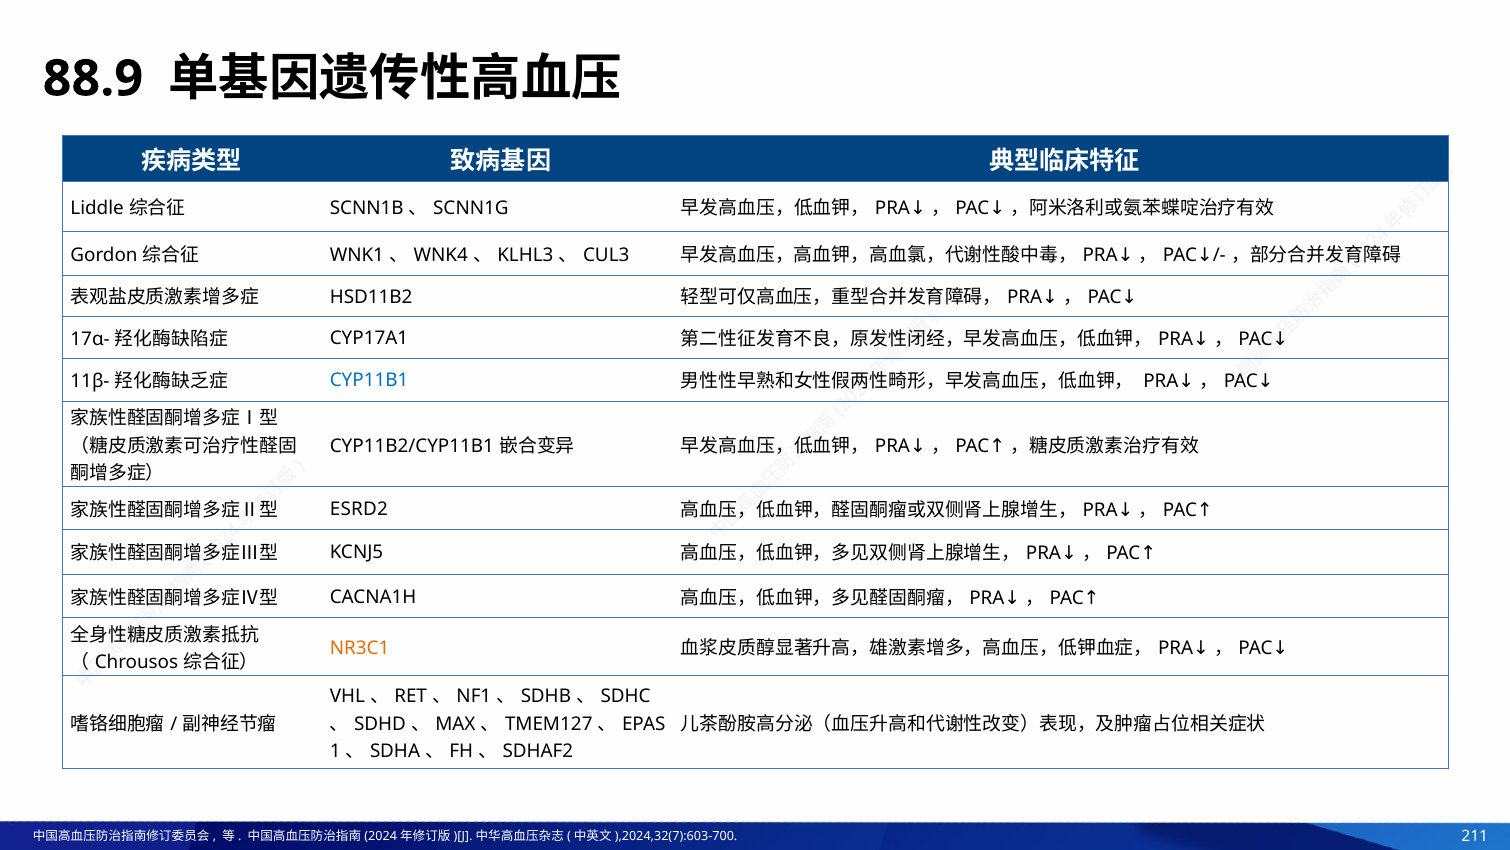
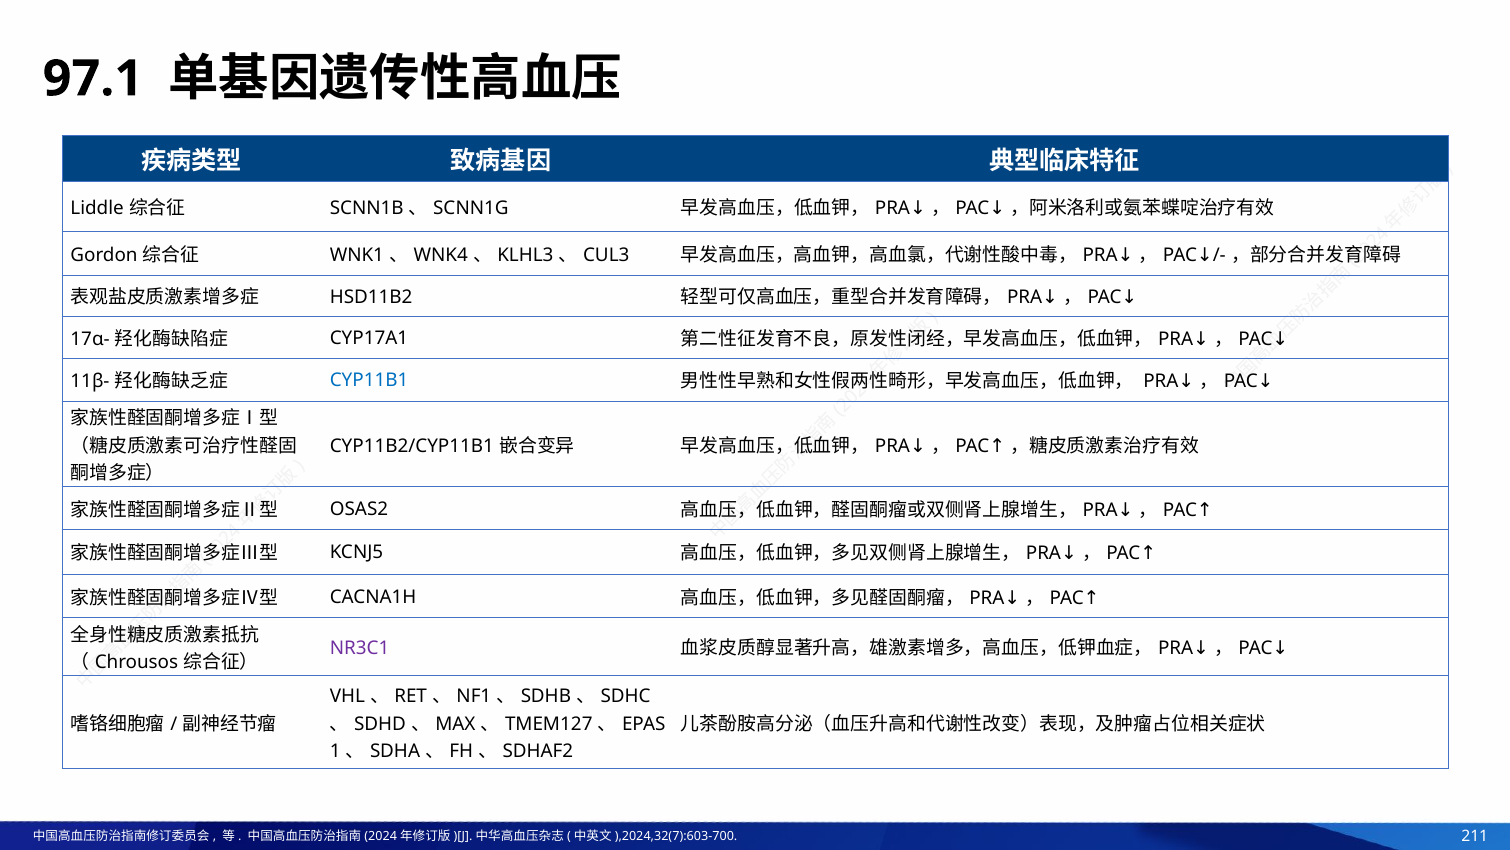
88.9: 88.9 -> 97.1
ESRD2: ESRD2 -> OSAS2
NR3C1 colour: orange -> purple
